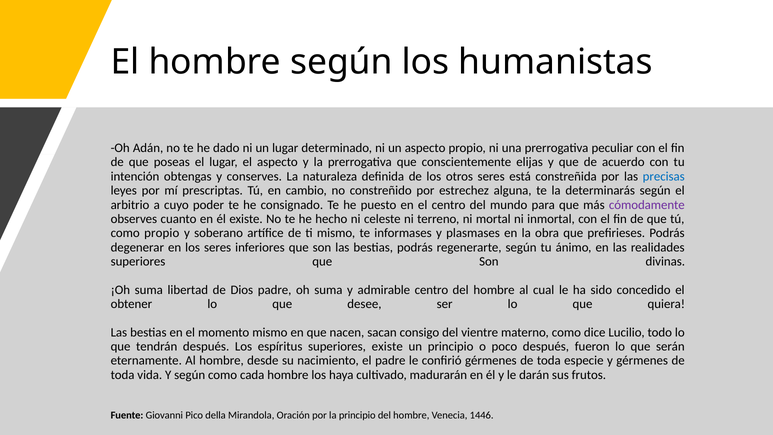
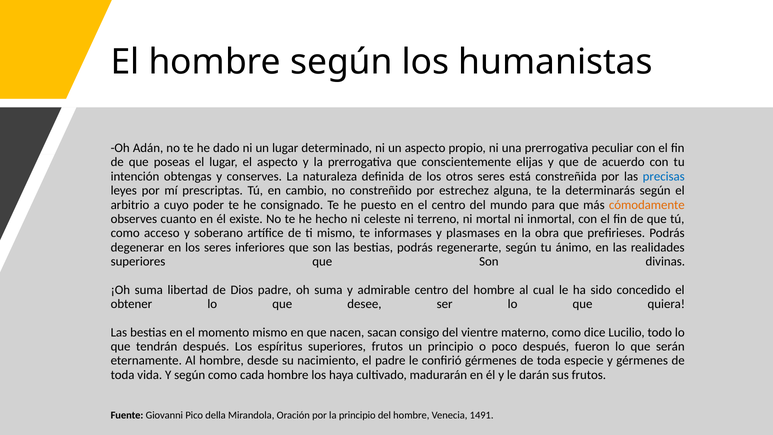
cómodamente colour: purple -> orange
como propio: propio -> acceso
superiores existe: existe -> frutos
1446: 1446 -> 1491
